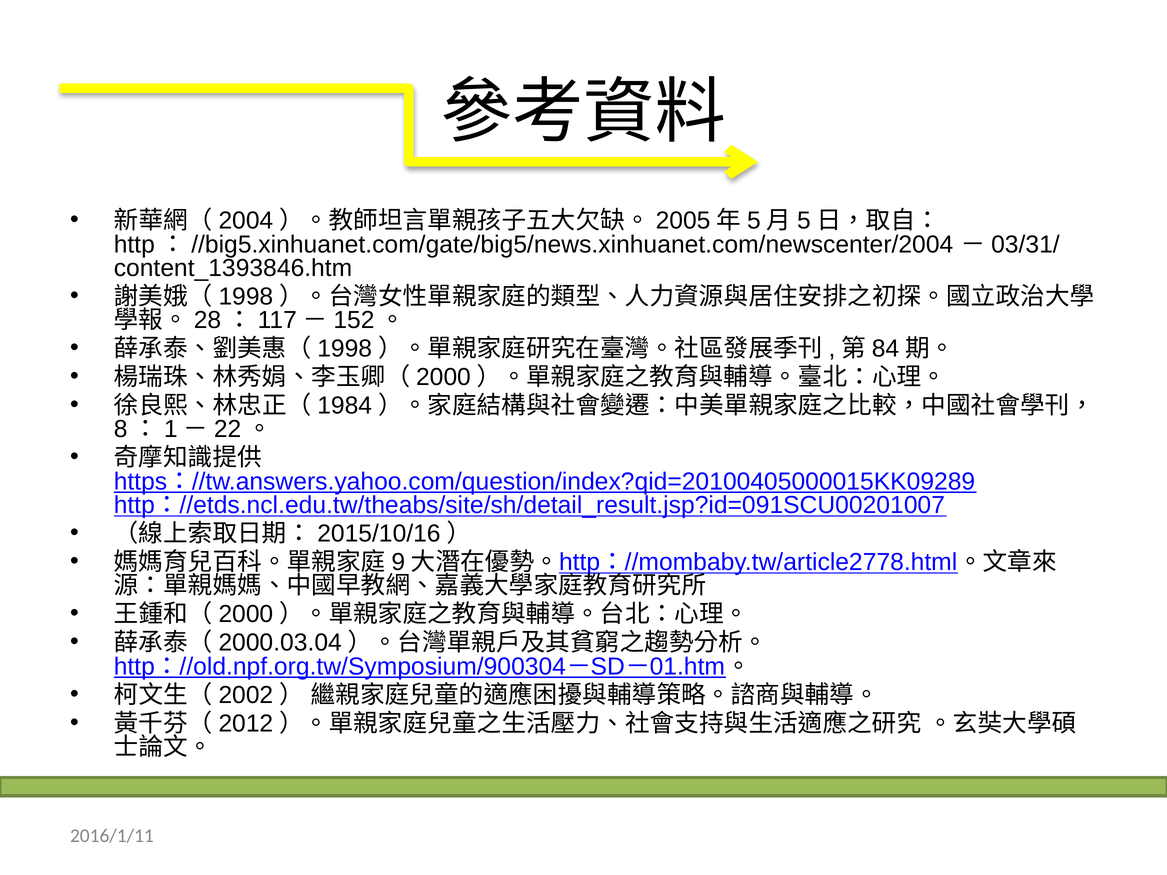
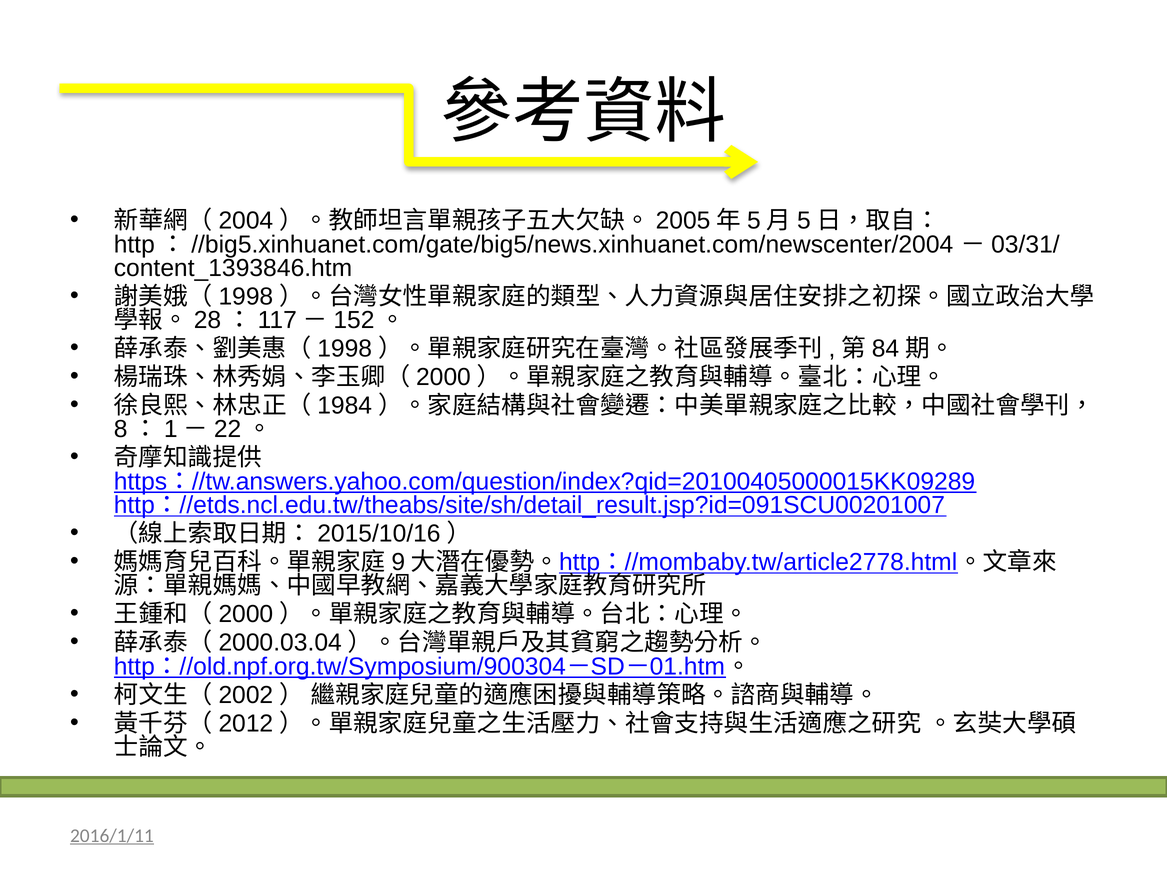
2016/1/11 underline: none -> present
